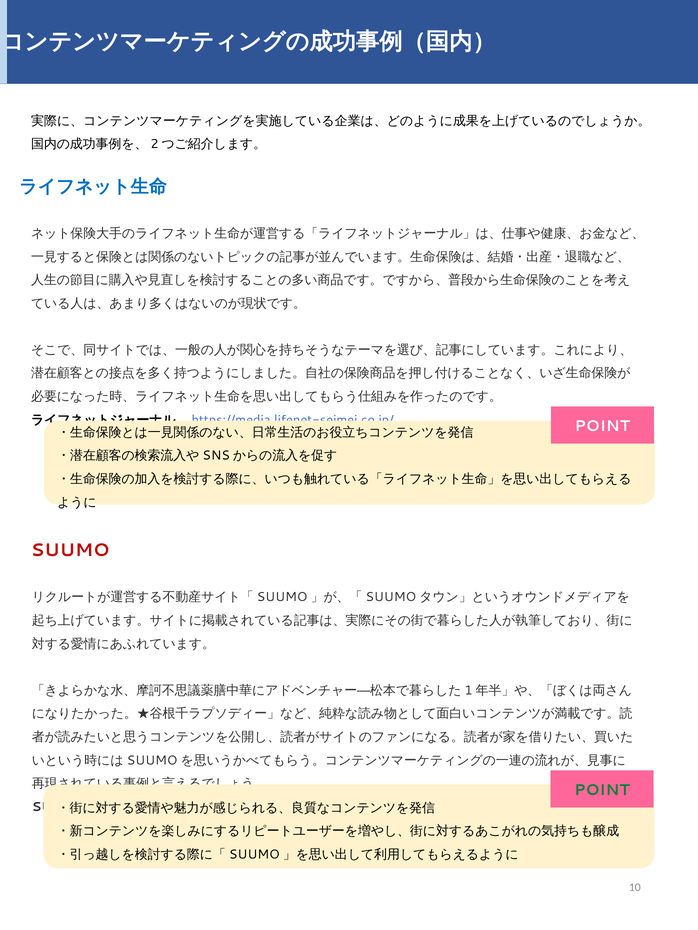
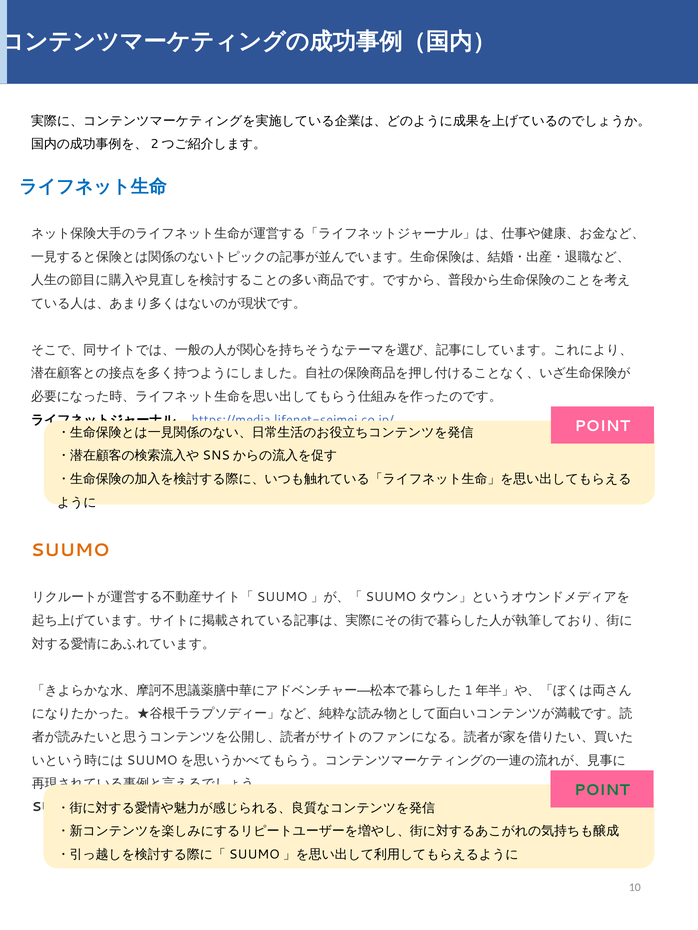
SUUMO colour: red -> orange
